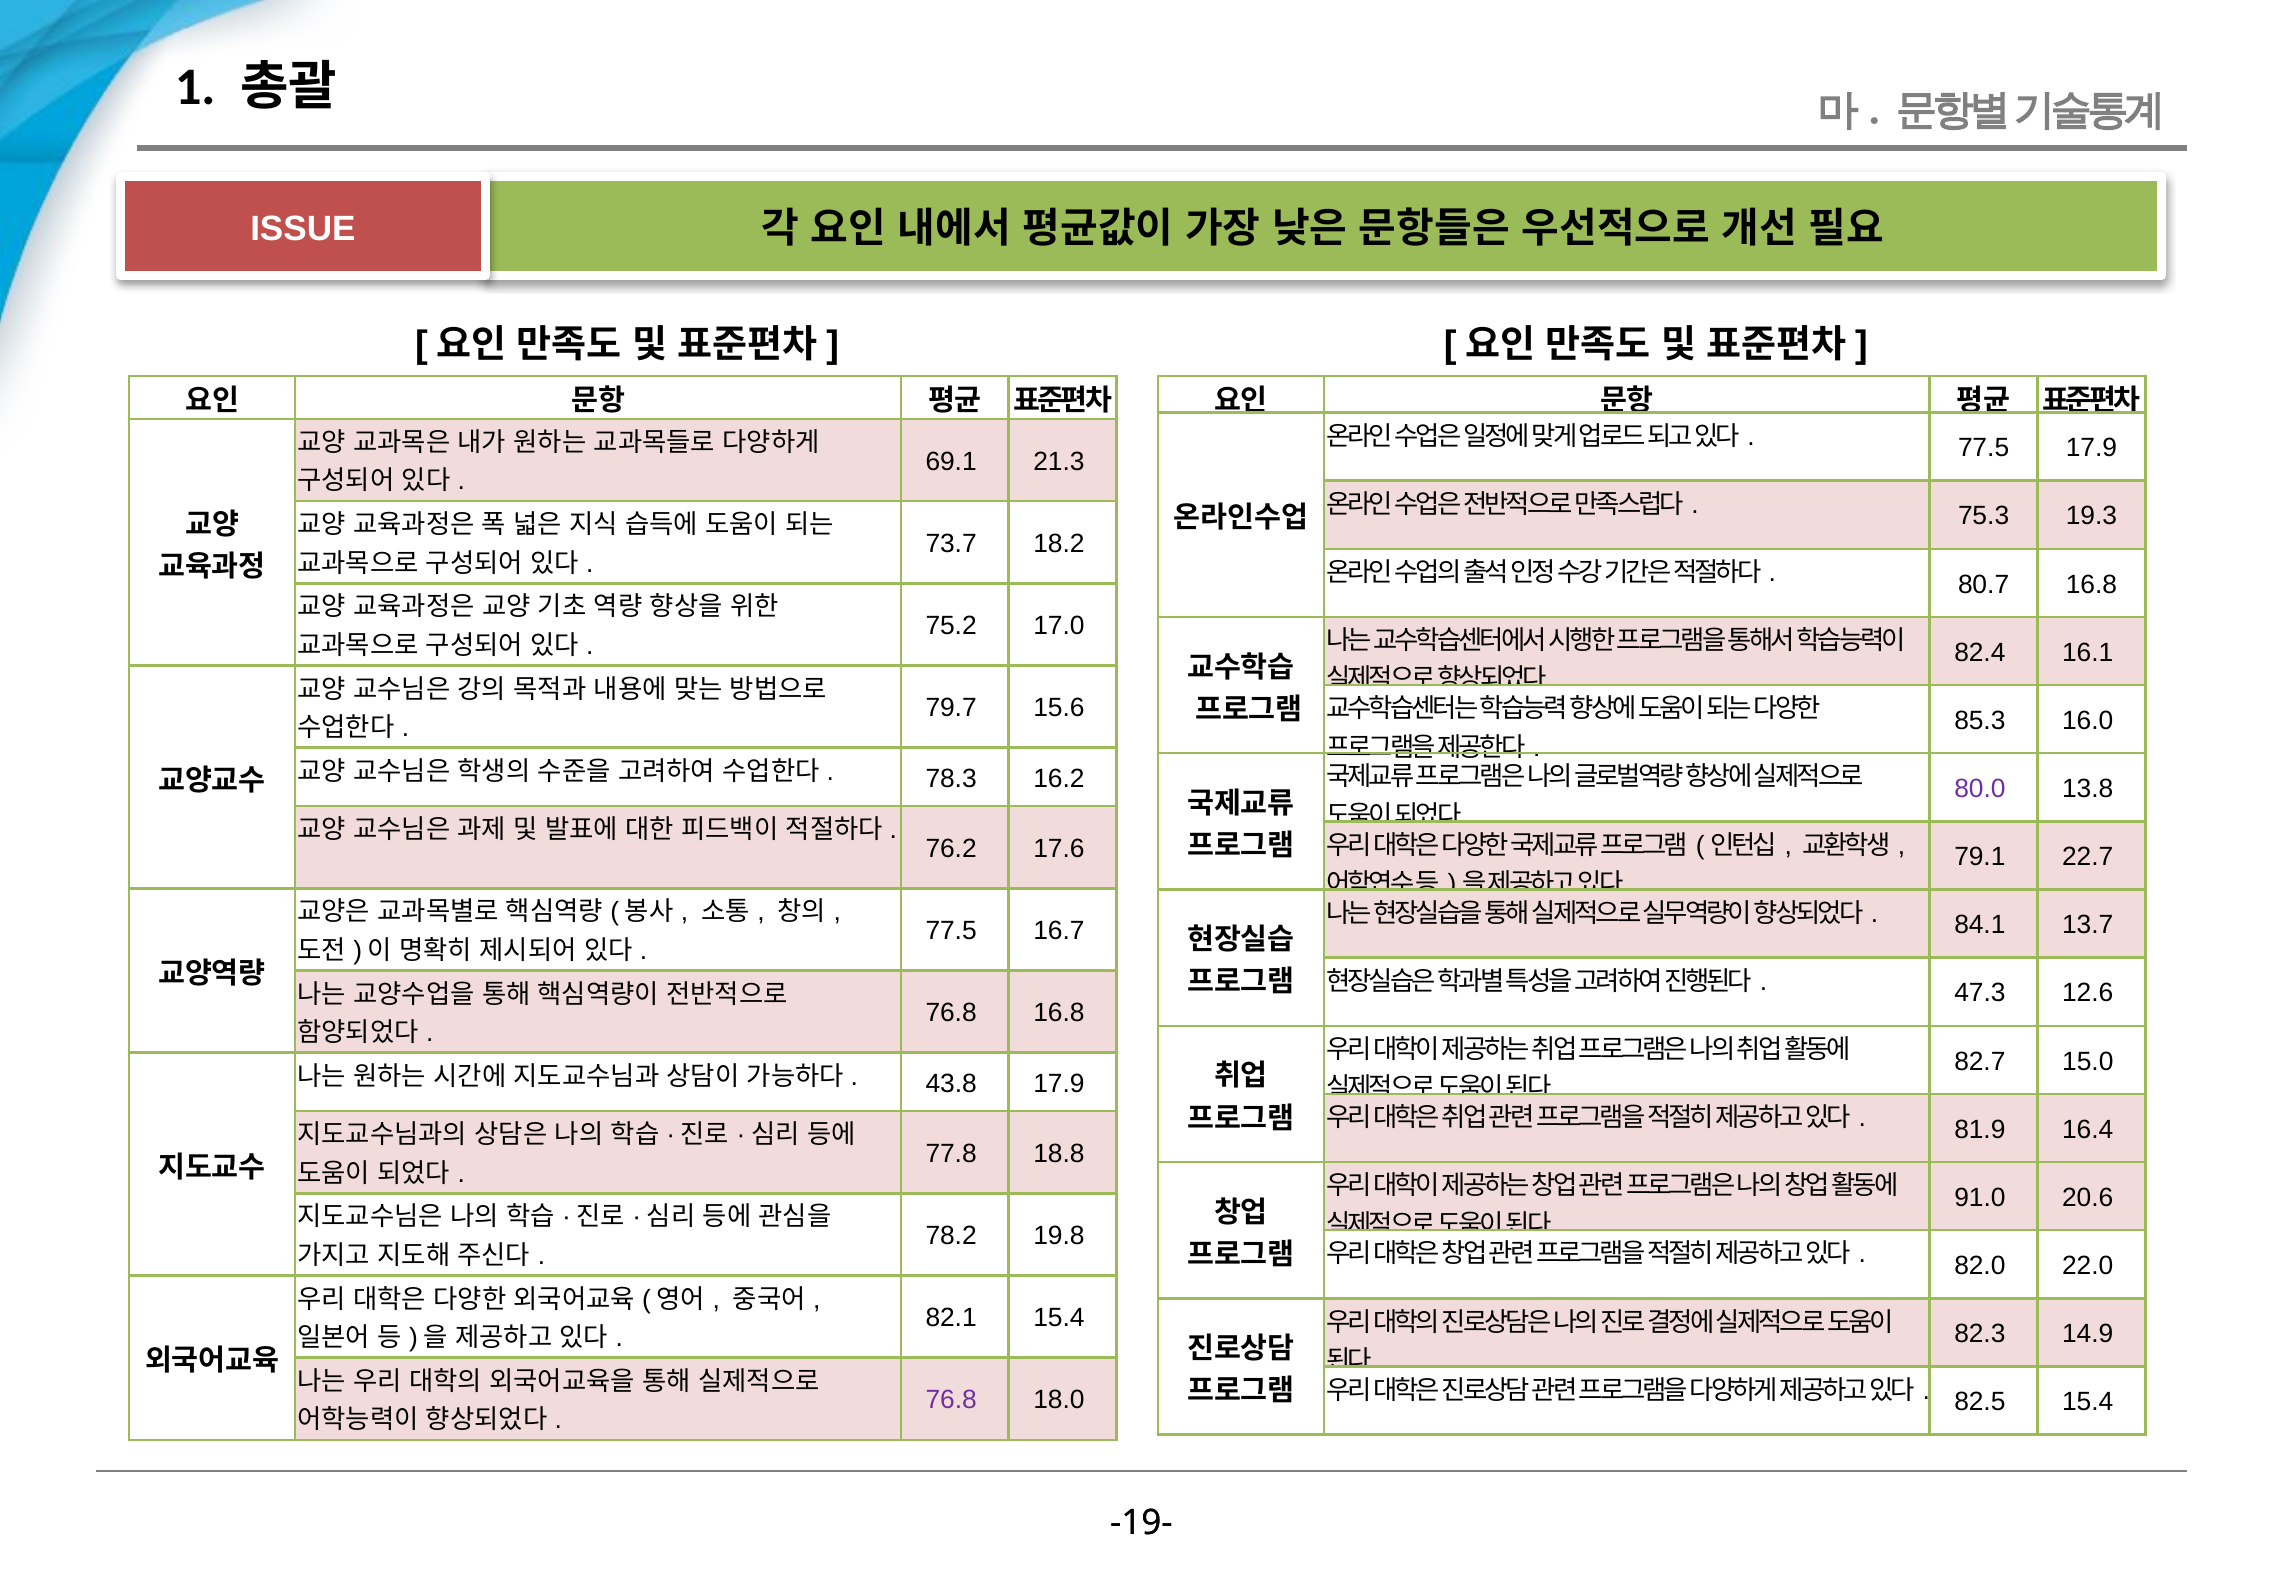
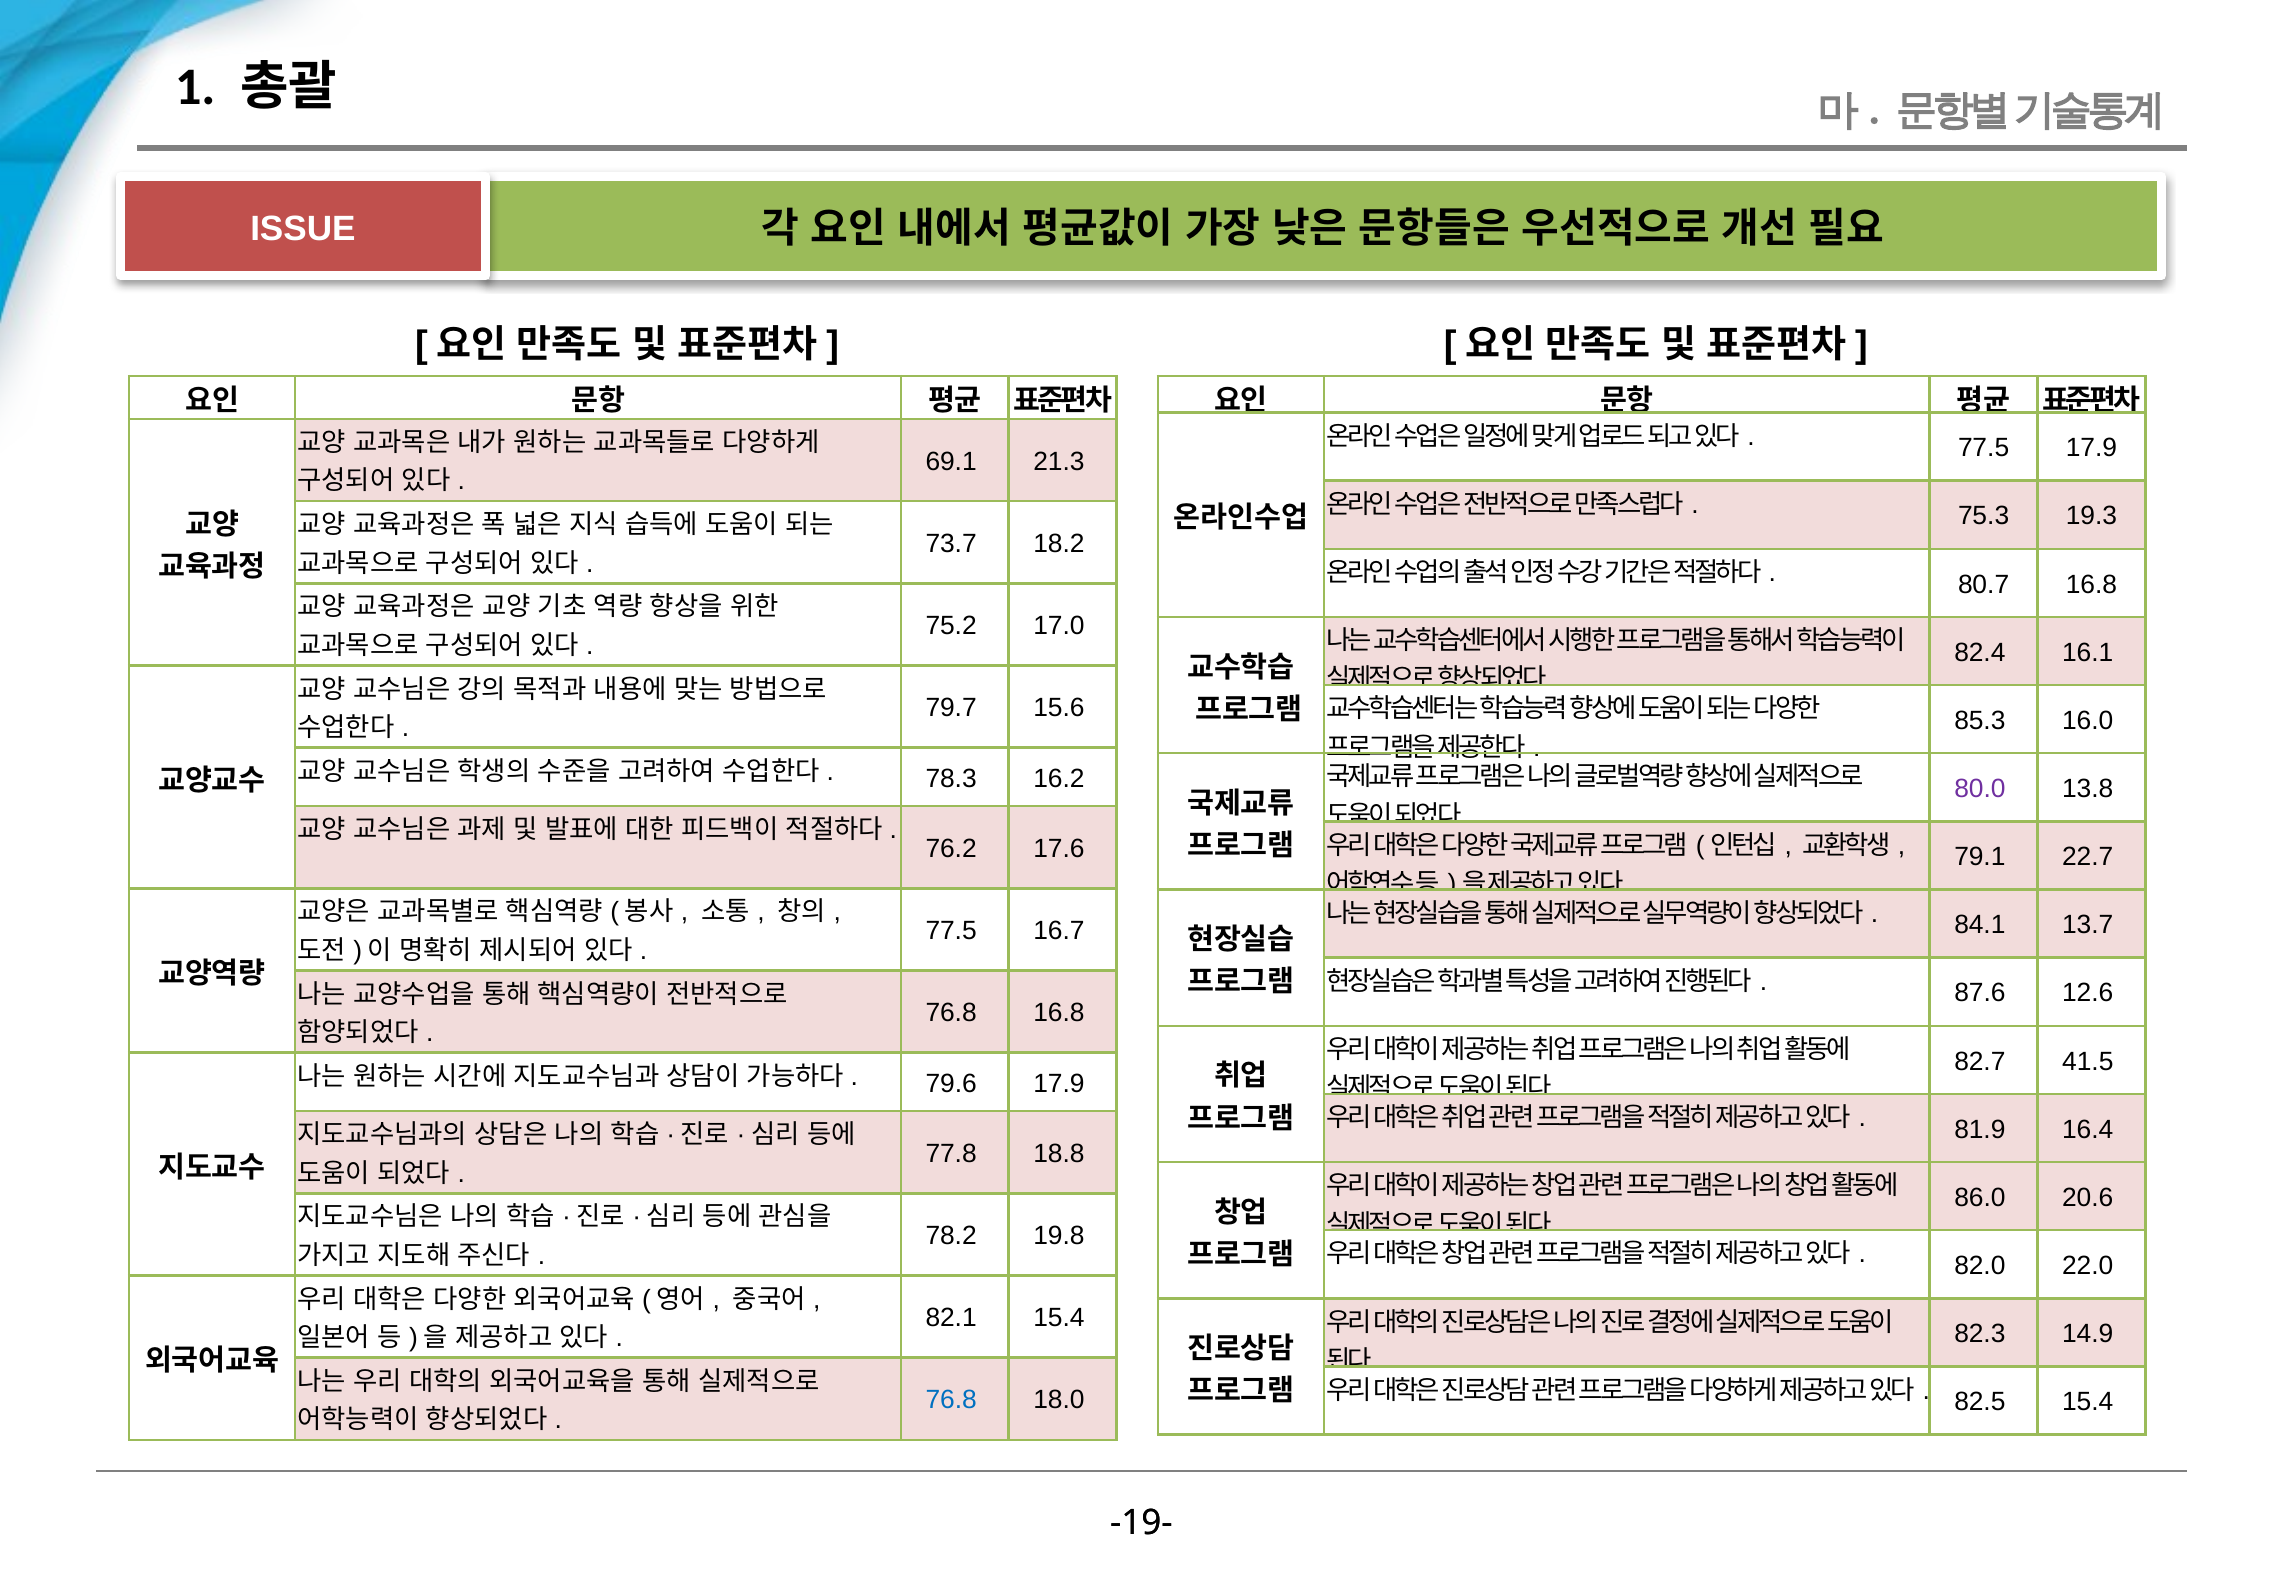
47.3: 47.3 -> 87.6
15.0: 15.0 -> 41.5
43.8: 43.8 -> 79.6
91.0: 91.0 -> 86.0
76.8 at (951, 1400) colour: purple -> blue
